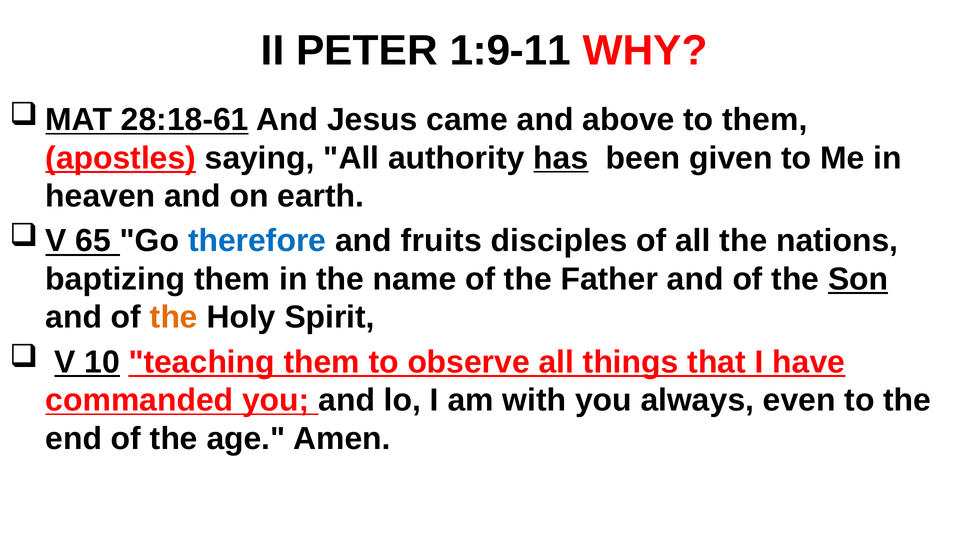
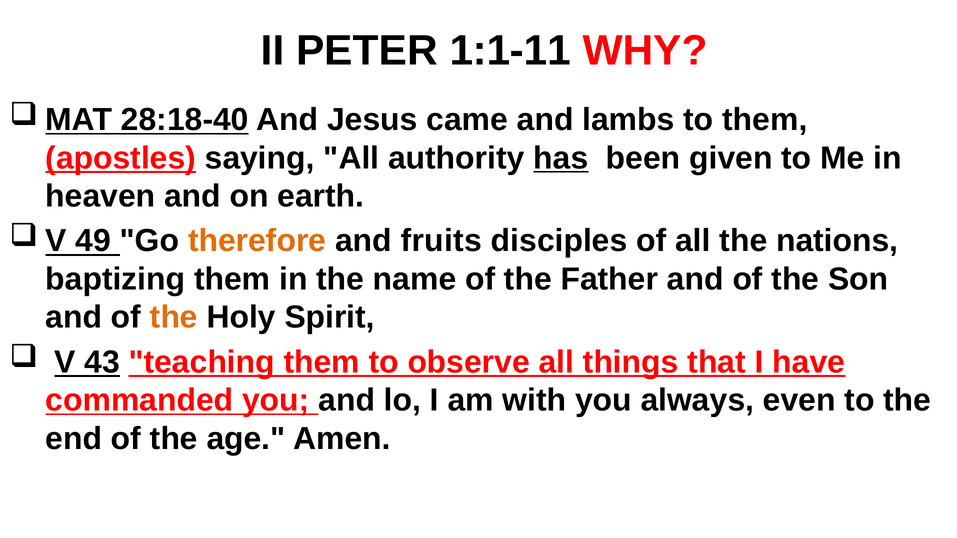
1:9-11: 1:9-11 -> 1:1-11
28:18-61: 28:18-61 -> 28:18-40
above: above -> lambs
65: 65 -> 49
therefore colour: blue -> orange
Son underline: present -> none
10: 10 -> 43
